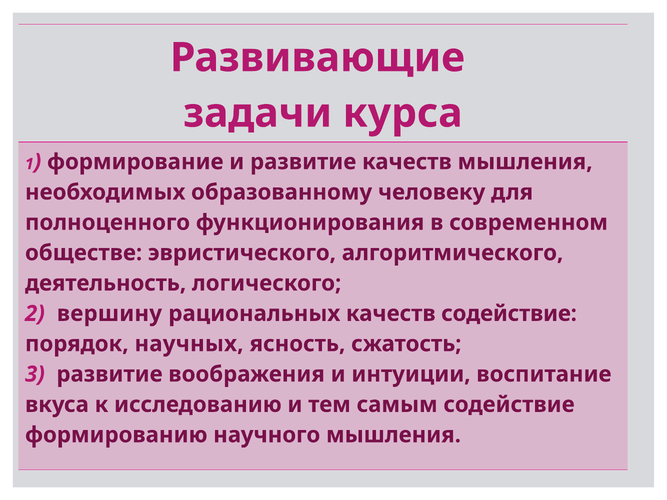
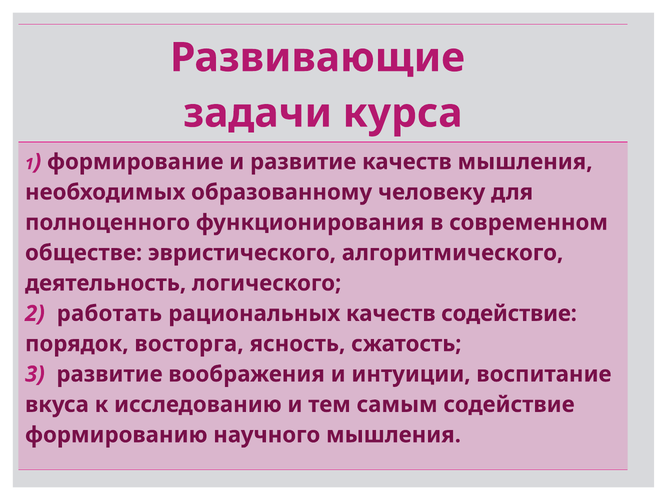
вершину: вершину -> работать
научных: научных -> восторга
